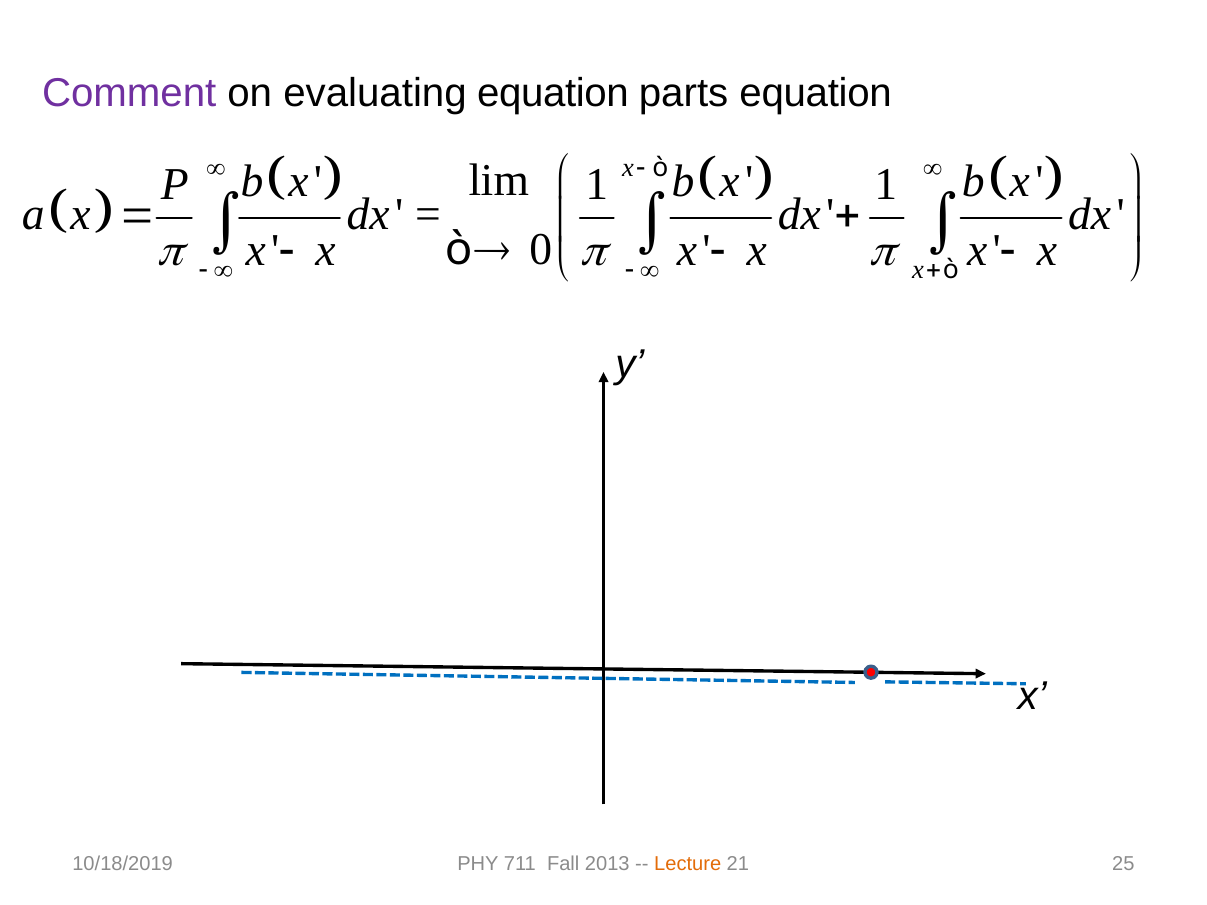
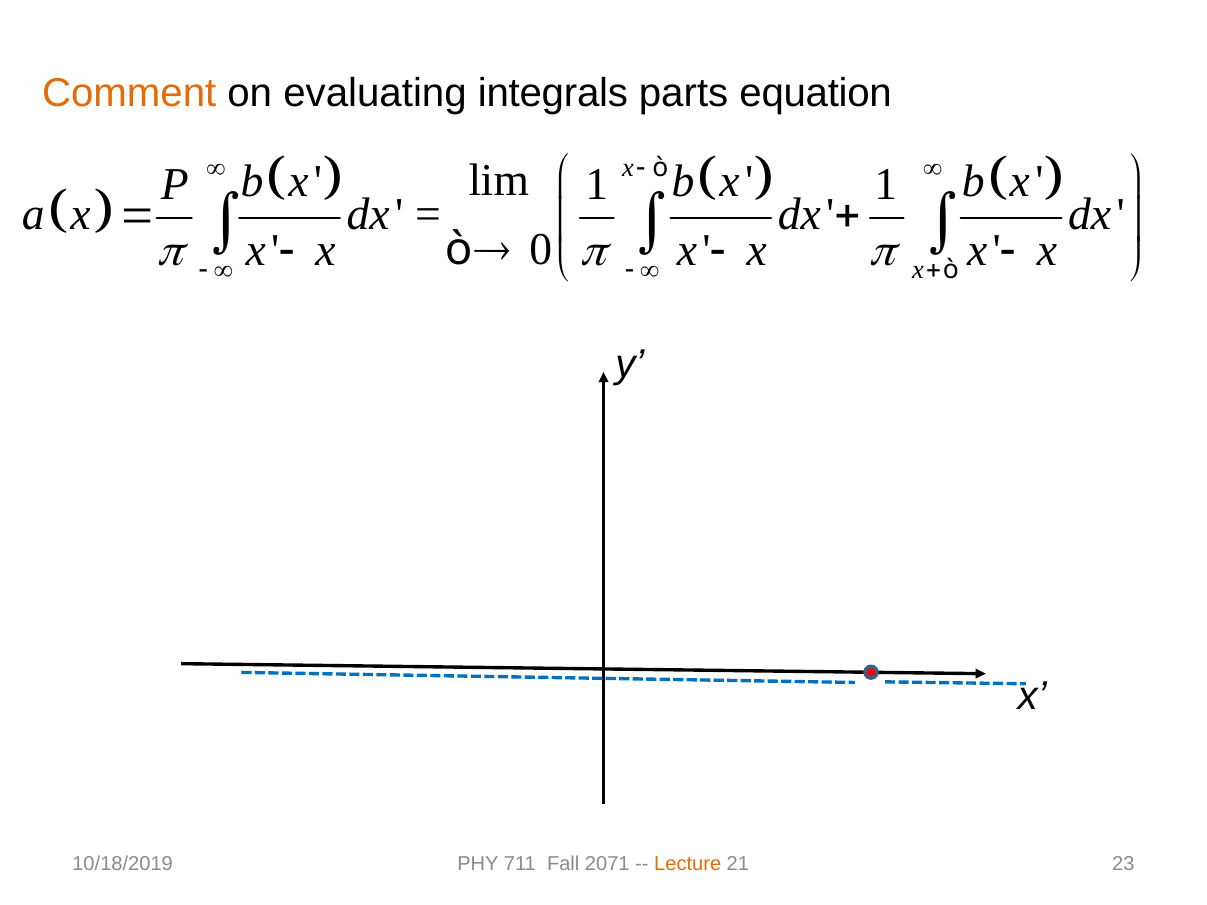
Comment colour: purple -> orange
evaluating equation: equation -> integrals
2013: 2013 -> 2071
25: 25 -> 23
